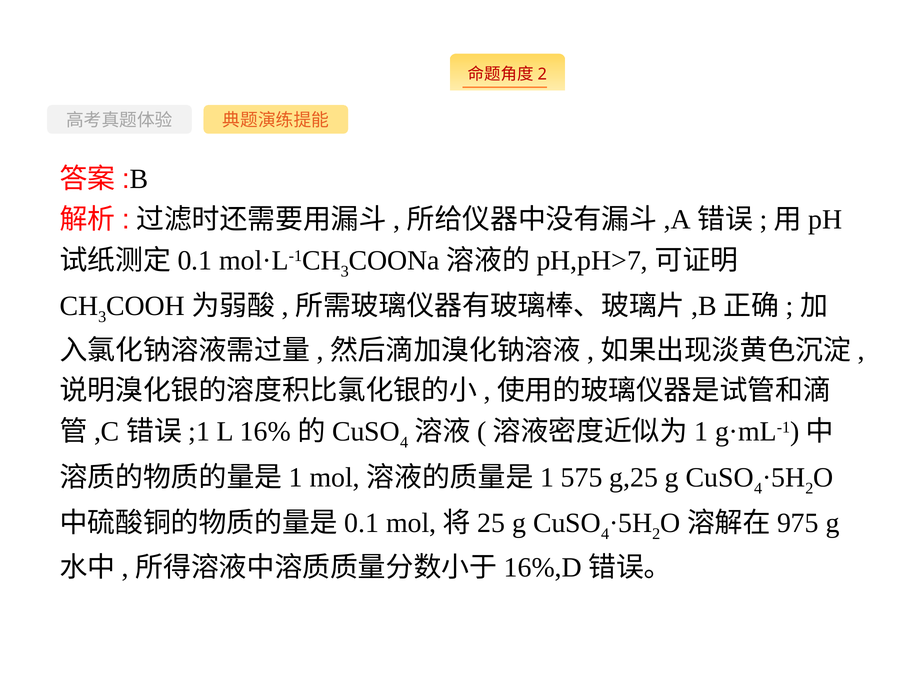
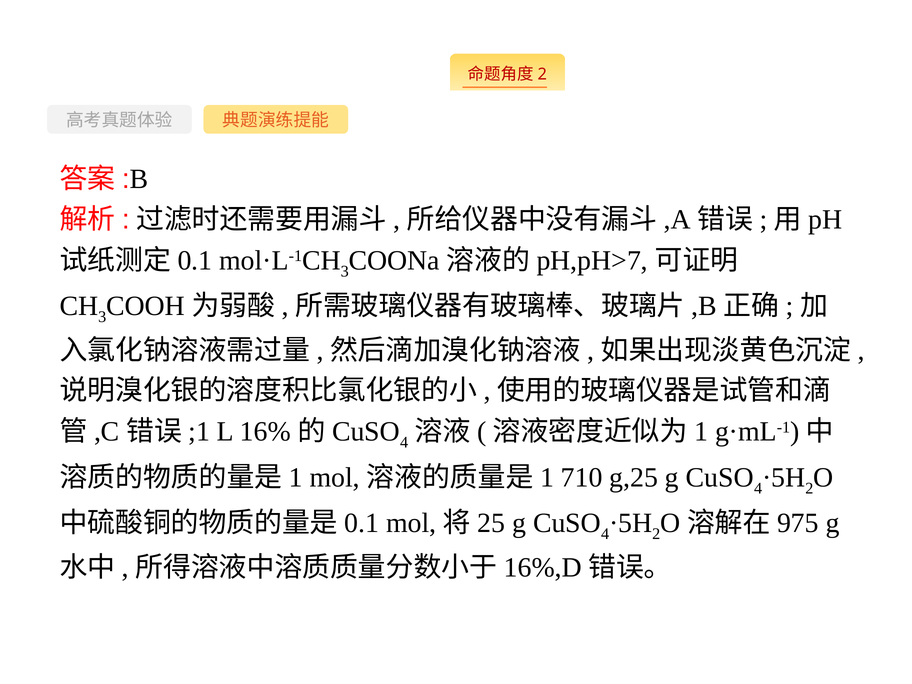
575: 575 -> 710
